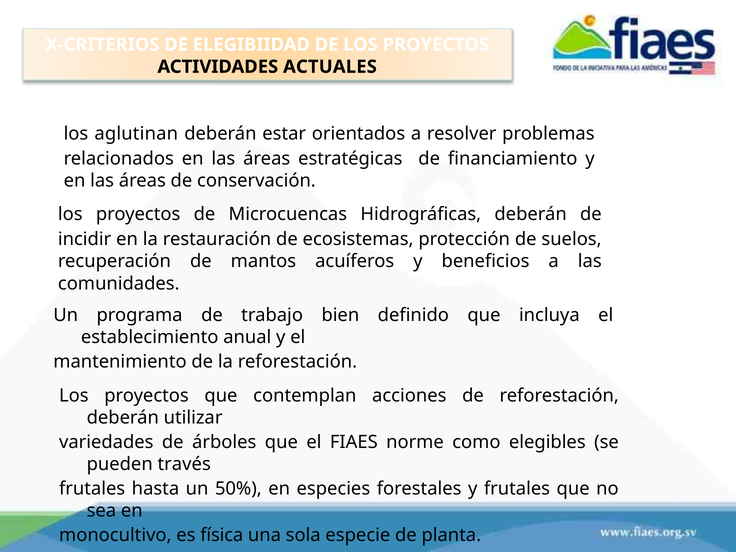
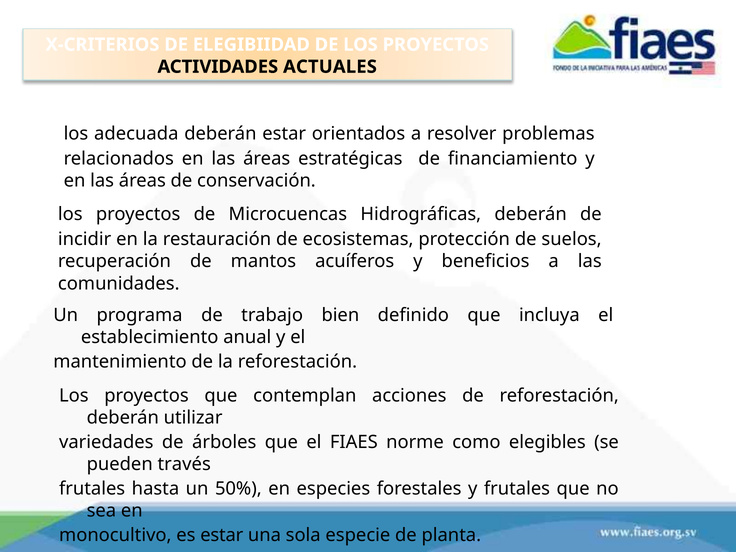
aglutinan: aglutinan -> adecuada
es física: física -> estar
